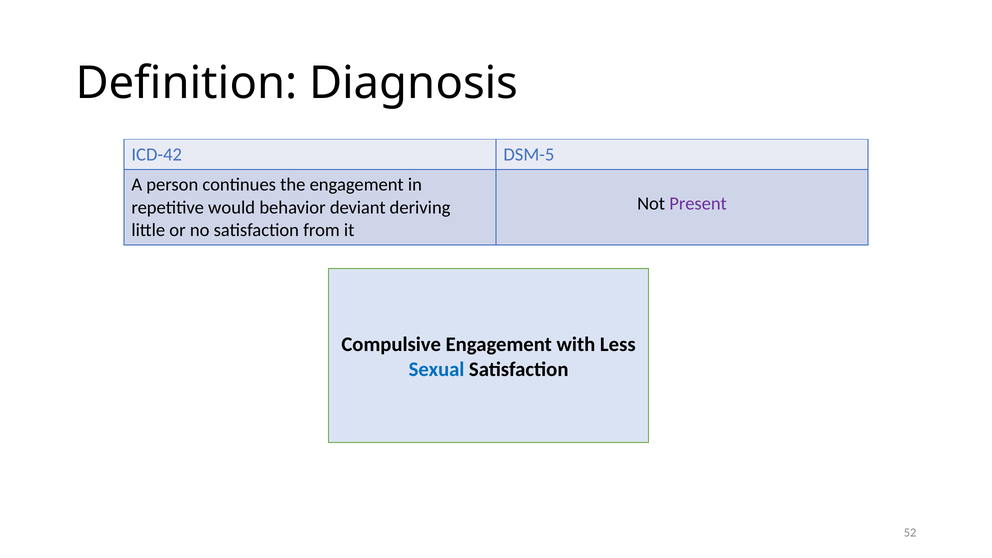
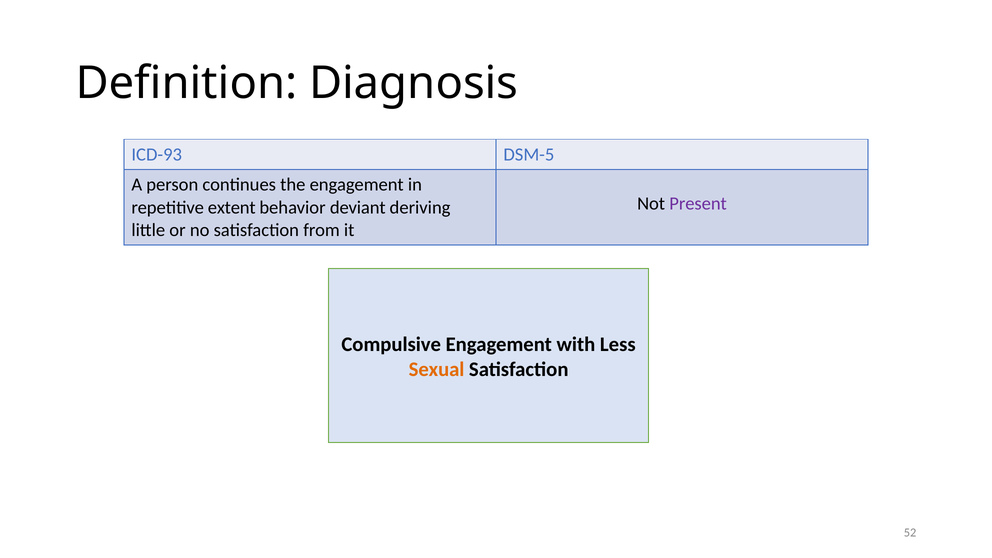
ICD-42: ICD-42 -> ICD-93
would: would -> extent
Sexual colour: blue -> orange
